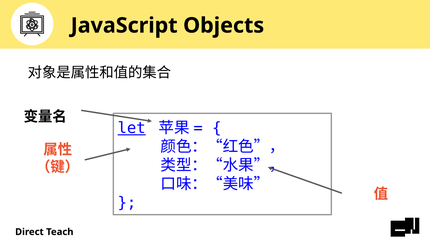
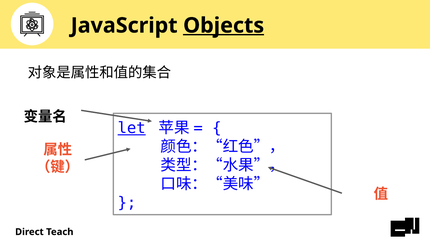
Objects underline: none -> present
